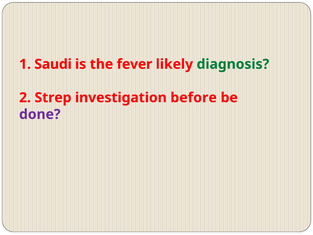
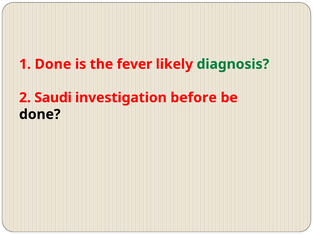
1 Saudi: Saudi -> Done
Strep: Strep -> Saudi
done at (40, 114) colour: purple -> black
